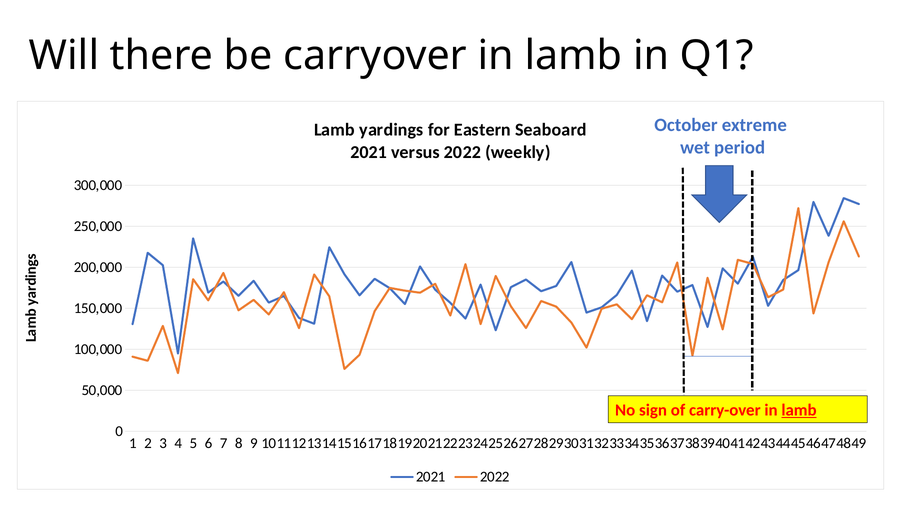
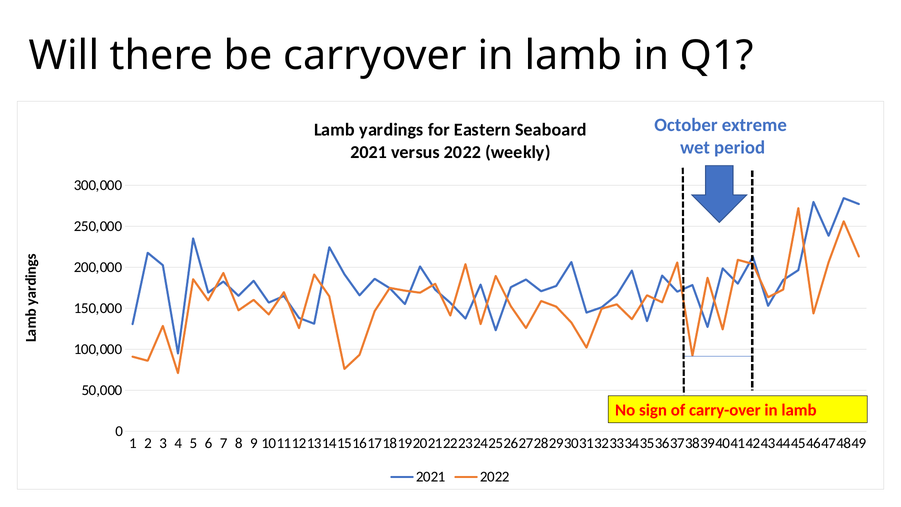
lamb at (799, 410) underline: present -> none
